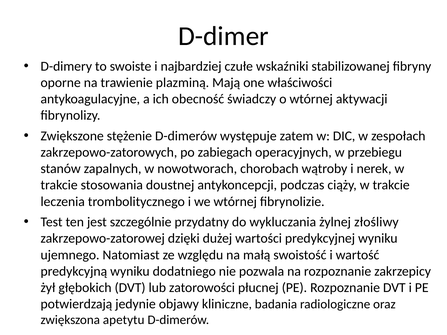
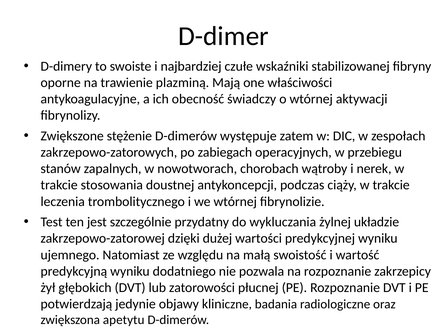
złośliwy: złośliwy -> układzie
